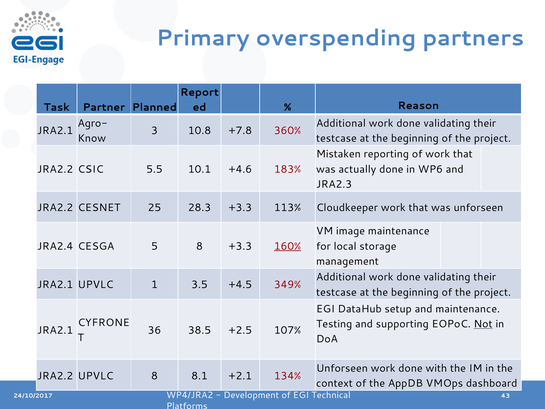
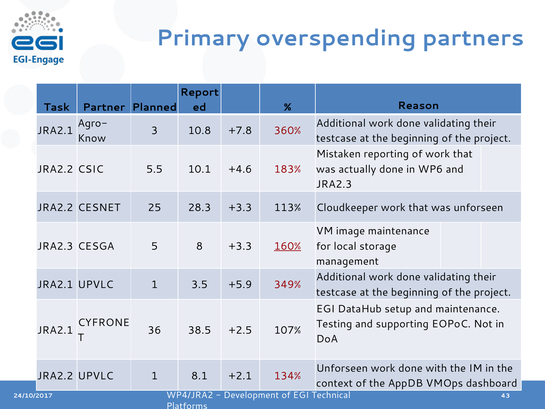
JRA2.4 at (55, 246): JRA2.4 -> JRA2.3
+4.5: +4.5 -> +5.9
Not underline: present -> none
JRA2.2 UPVLC 8: 8 -> 1
